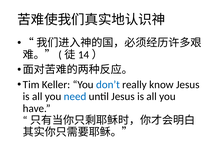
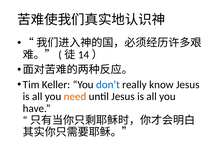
need colour: blue -> orange
